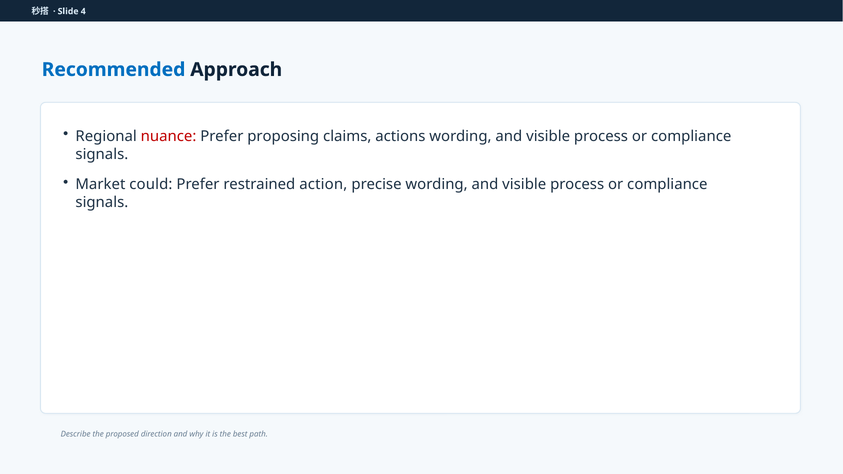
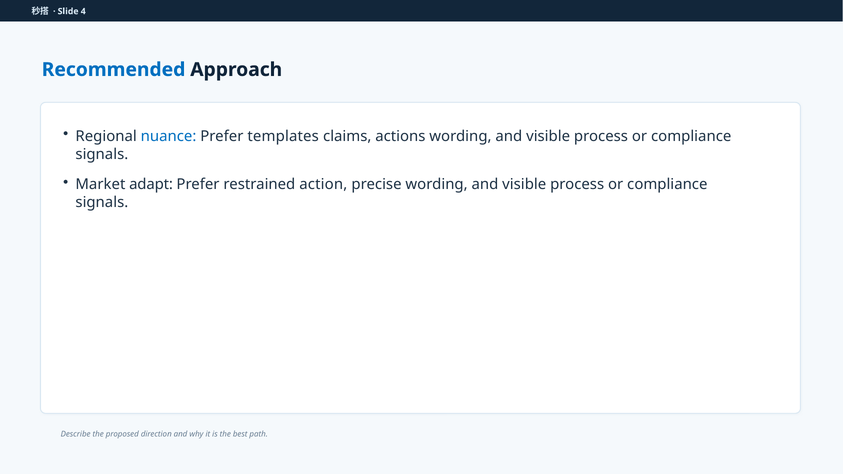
nuance colour: red -> blue
proposing: proposing -> templates
could: could -> adapt
